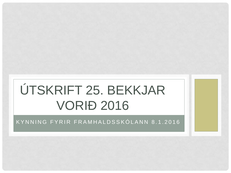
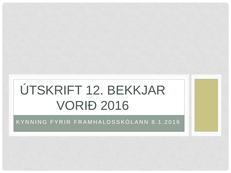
25: 25 -> 12
